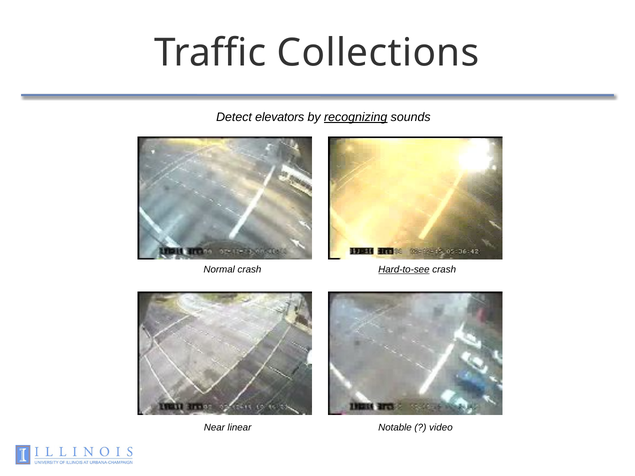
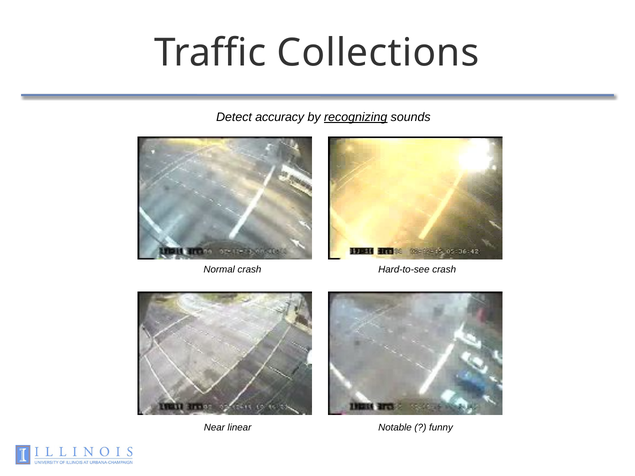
elevators: elevators -> accuracy
Hard-to-see underline: present -> none
video: video -> funny
